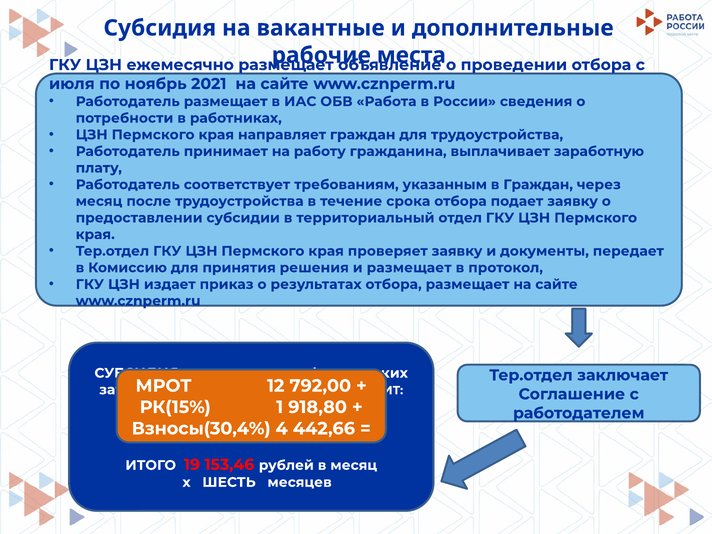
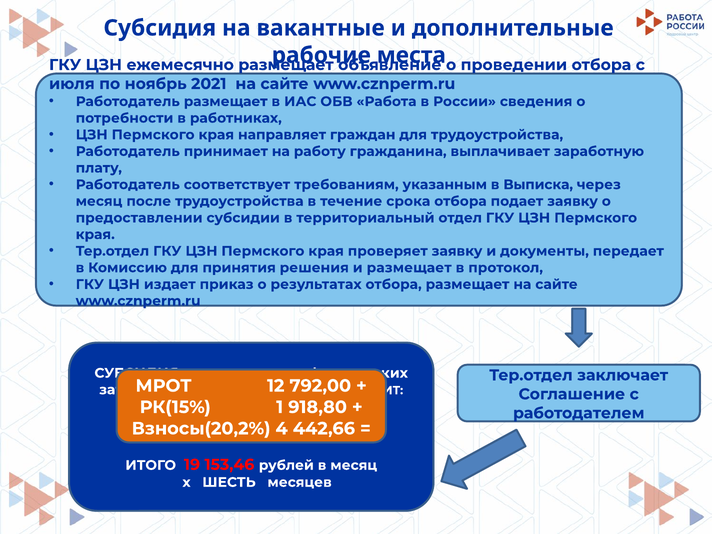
в Граждан: Граждан -> Выписка
Взносы(30,4%: Взносы(30,4% -> Взносы(20,2%
